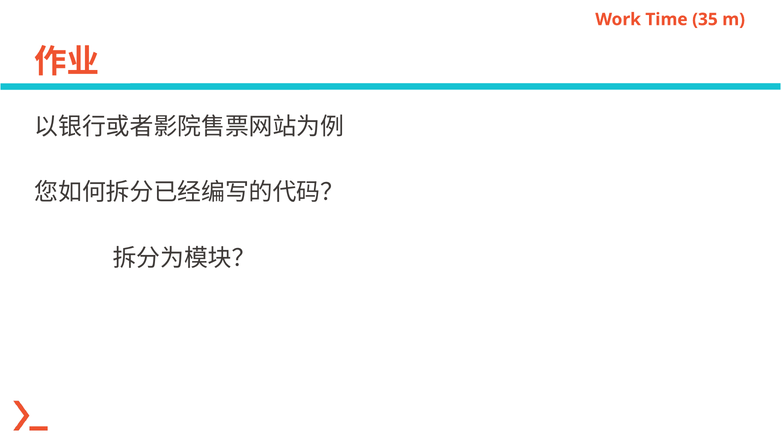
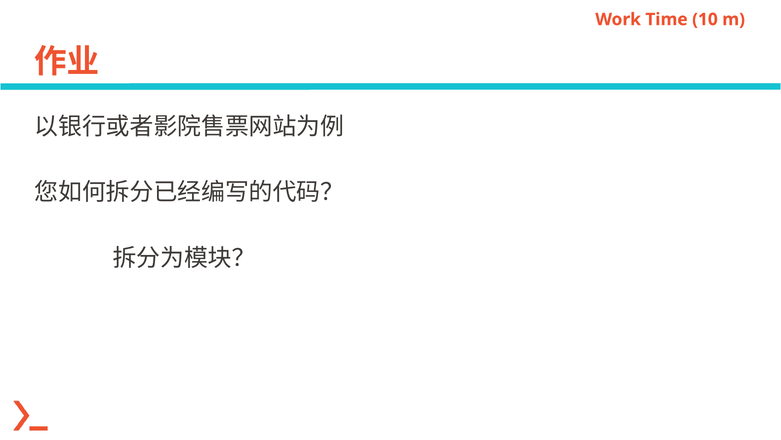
35: 35 -> 10
